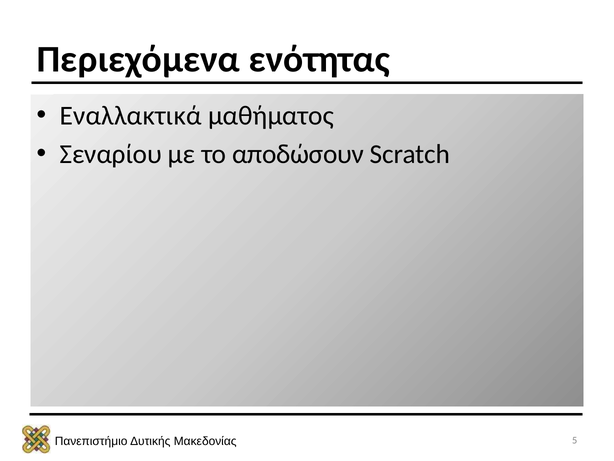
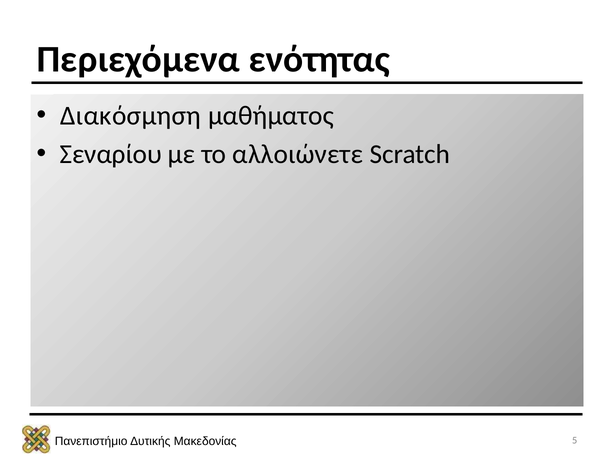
Εναλλακτικά: Εναλλακτικά -> Διακόσμηση
αποδώσουν: αποδώσουν -> αλλοιώνετε
